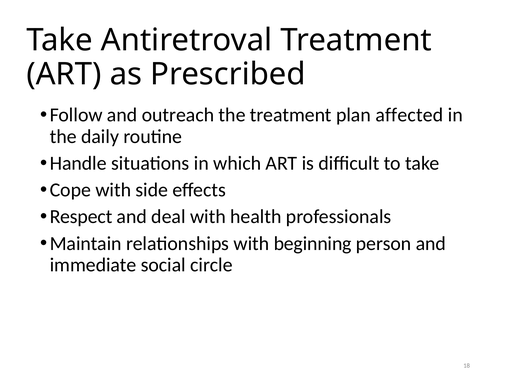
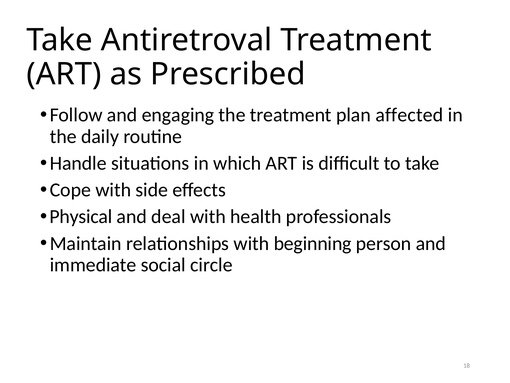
outreach: outreach -> engaging
Respect: Respect -> Physical
